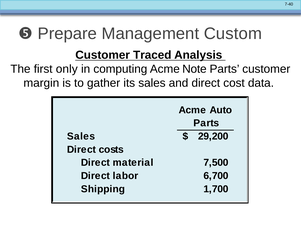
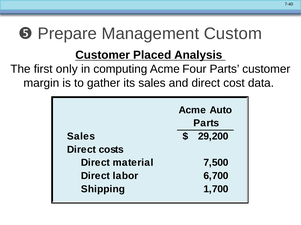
Traced: Traced -> Placed
Note: Note -> Four
